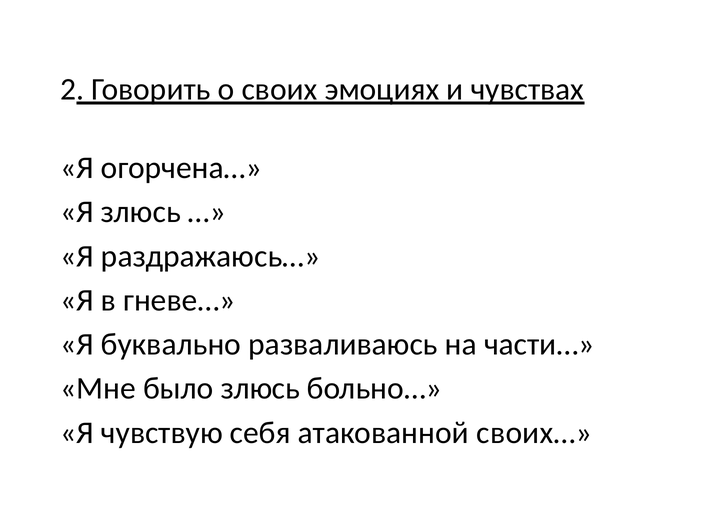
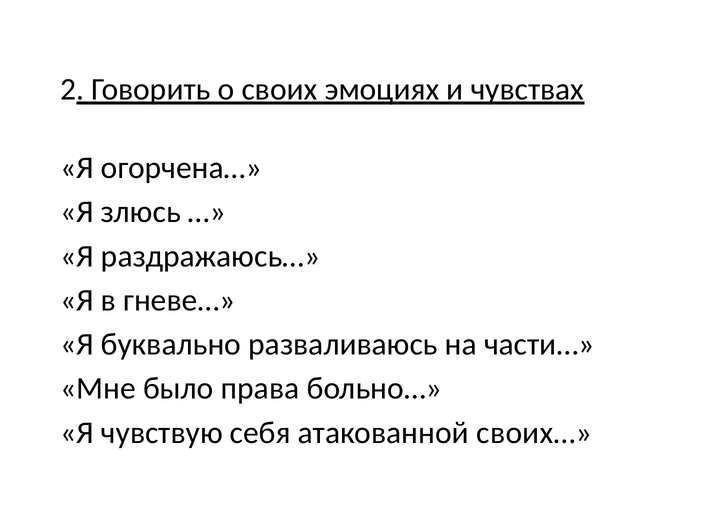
было злюсь: злюсь -> права
